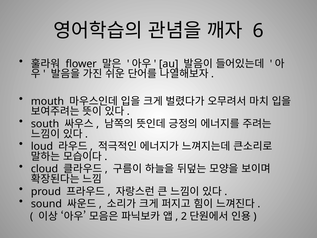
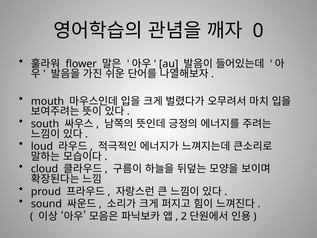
6: 6 -> 0
